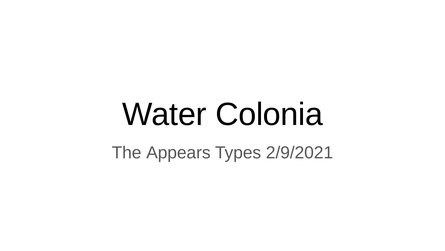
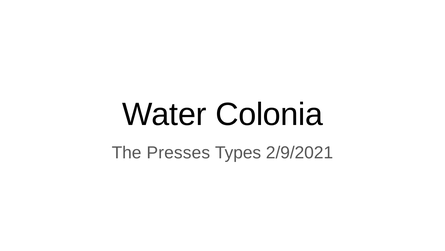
Appears: Appears -> Presses
